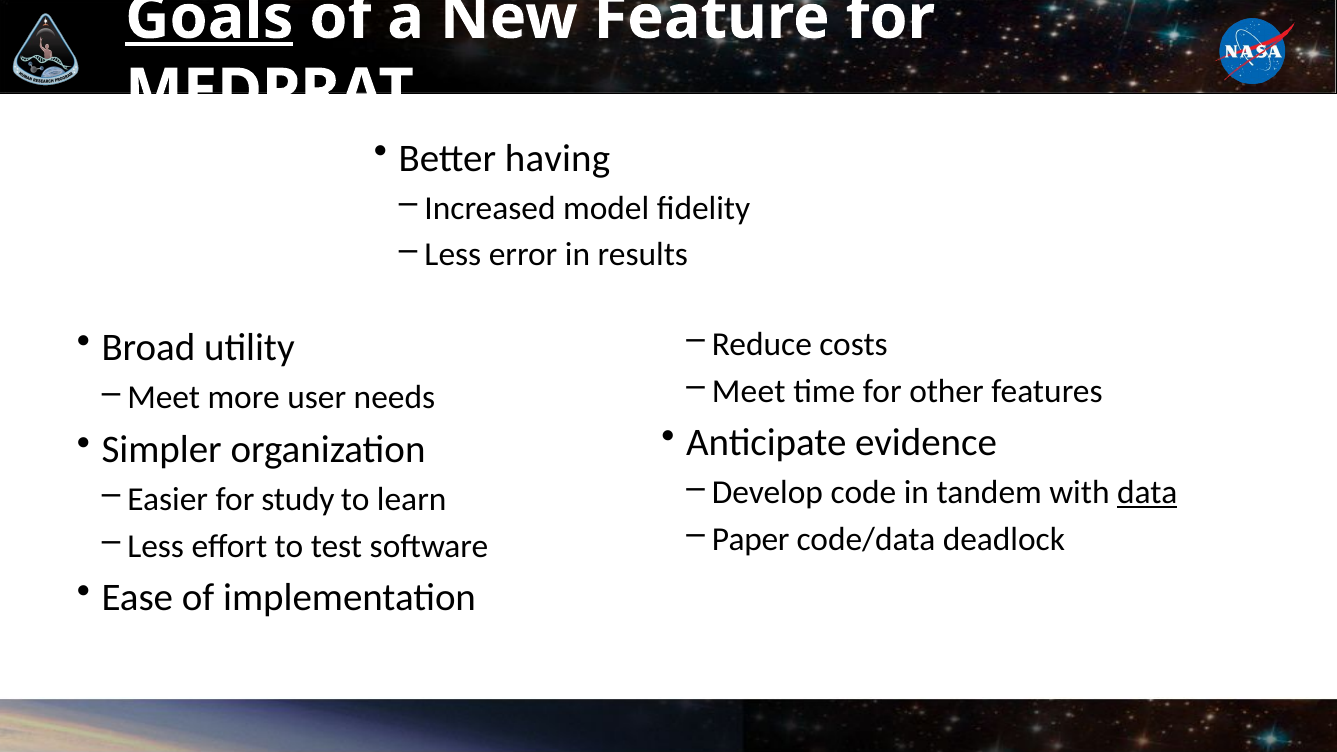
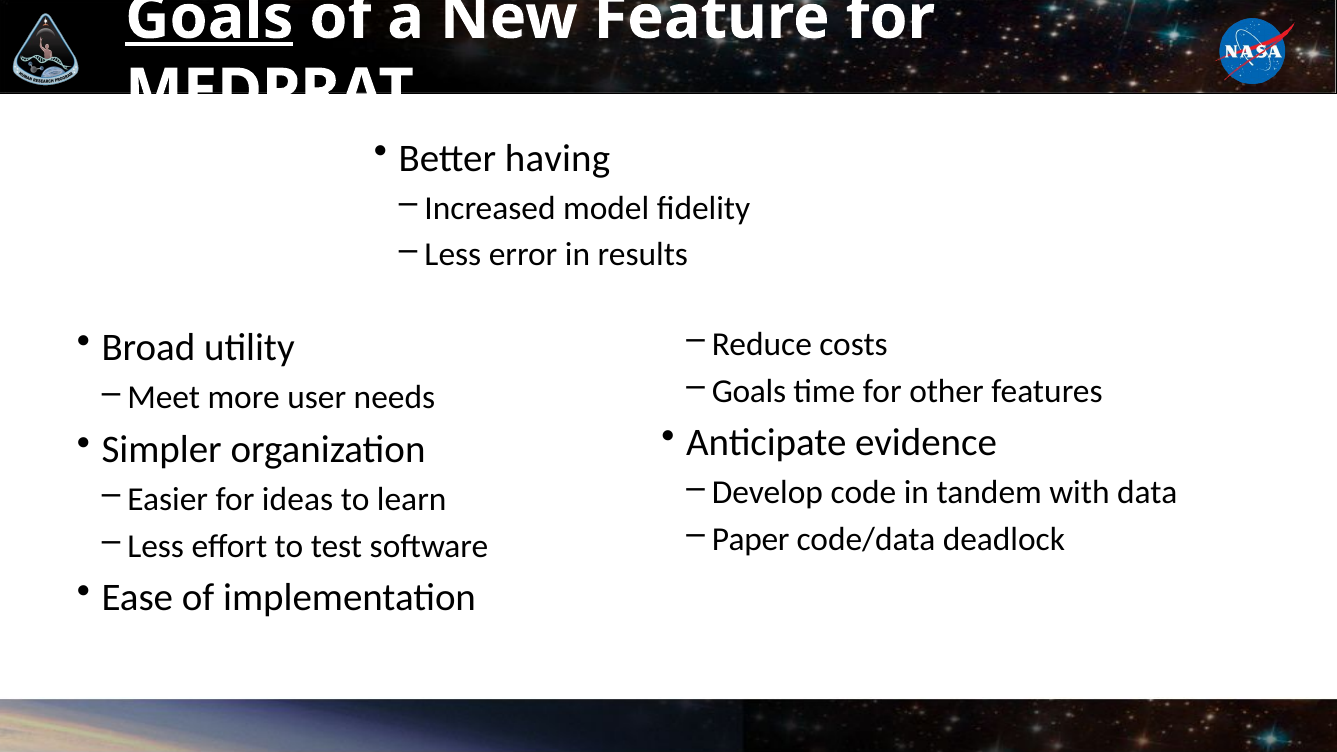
Meet at (749, 391): Meet -> Goals
data underline: present -> none
study: study -> ideas
